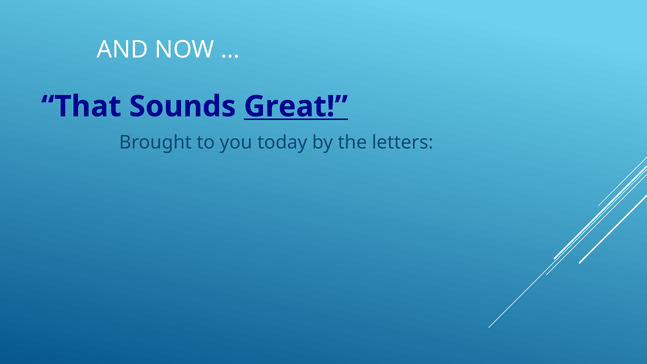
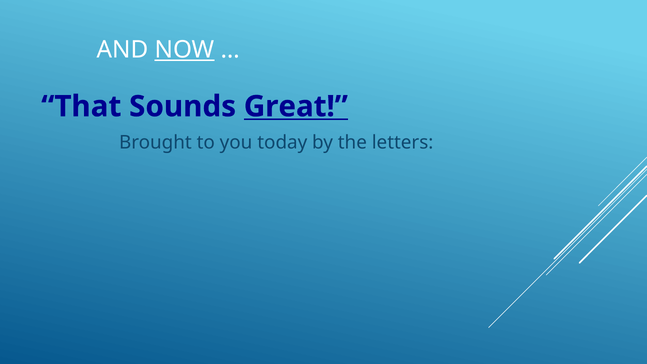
NOW underline: none -> present
